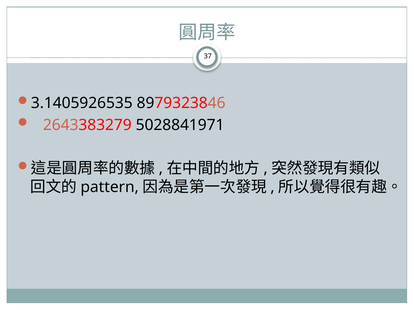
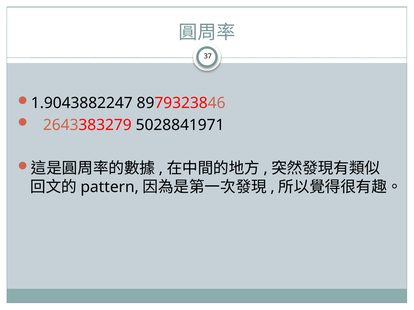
3.1405926535: 3.1405926535 -> 1.9043882247
